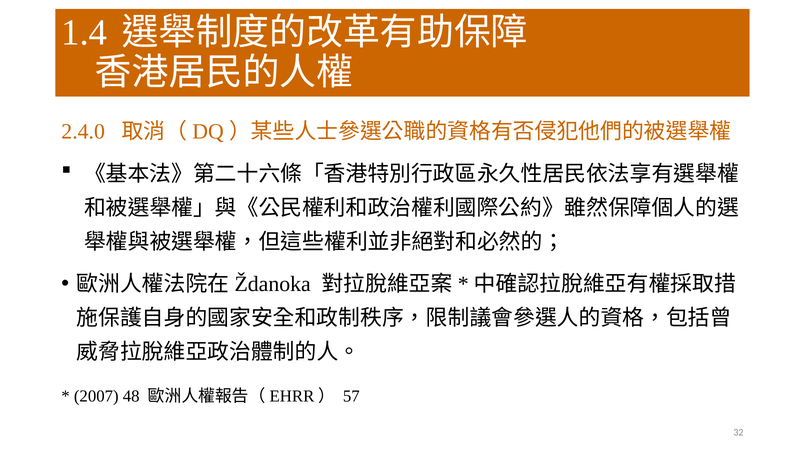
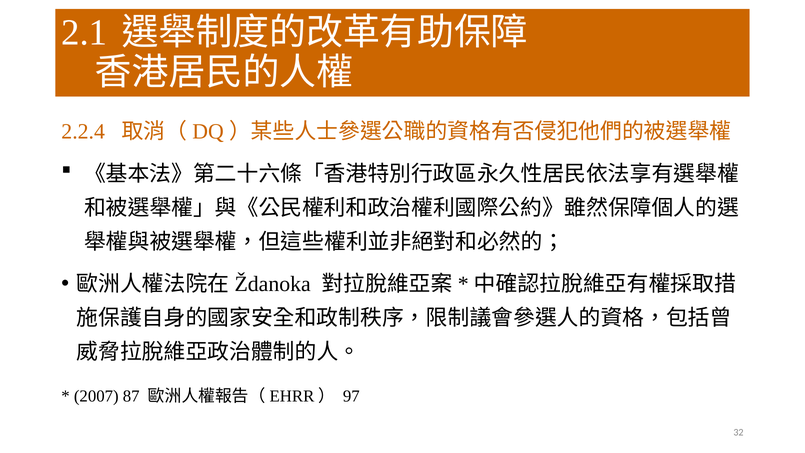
1.4: 1.4 -> 2.1
2.4.0: 2.4.0 -> 2.2.4
48: 48 -> 87
57: 57 -> 97
